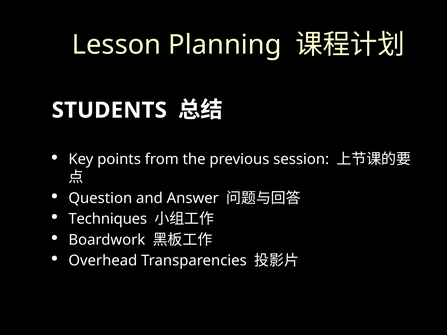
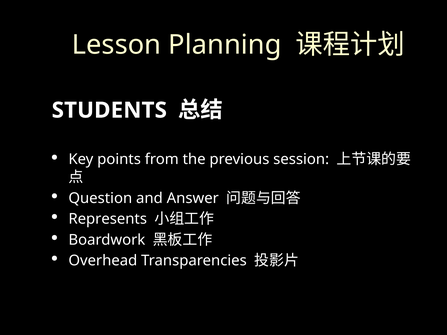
Techniques: Techniques -> Represents
